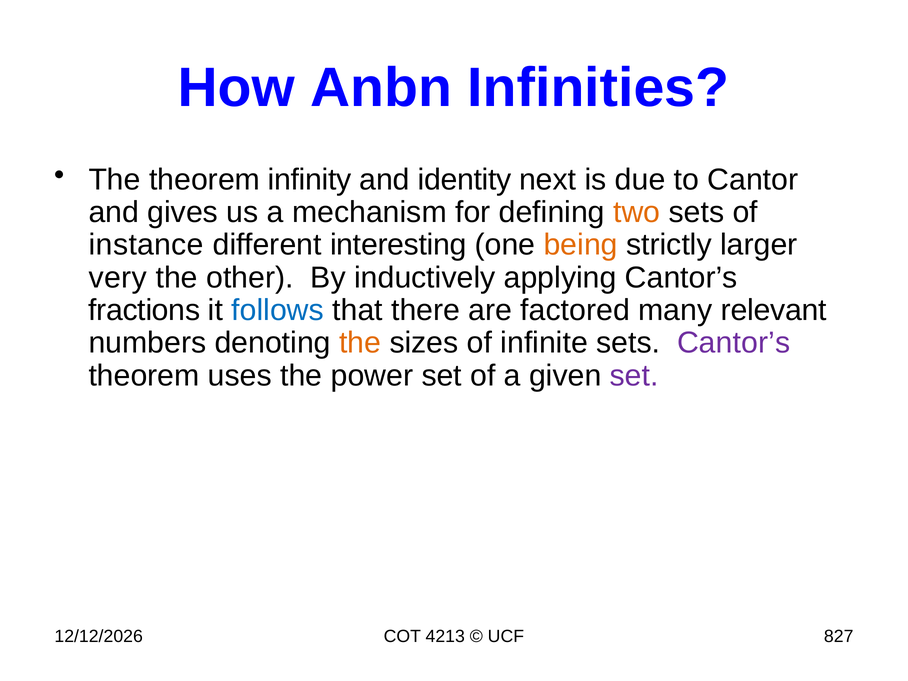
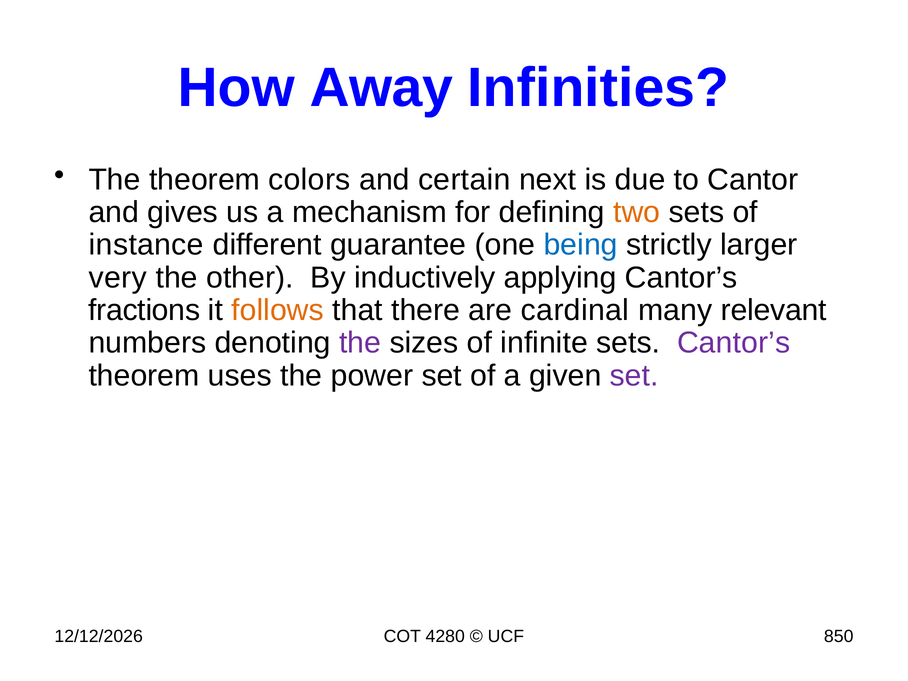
Anbn: Anbn -> Away
infinity: infinity -> colors
identity: identity -> certain
interesting: interesting -> guarantee
being colour: orange -> blue
follows colour: blue -> orange
factored: factored -> cardinal
the at (360, 343) colour: orange -> purple
4213: 4213 -> 4280
827: 827 -> 850
